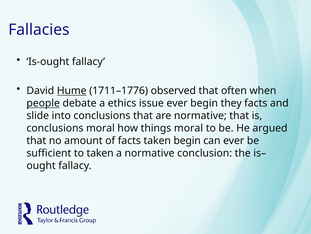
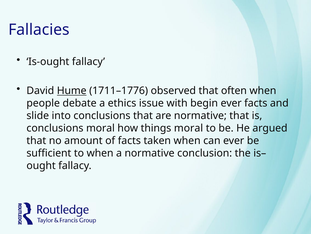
people underline: present -> none
issue ever: ever -> with
begin they: they -> ever
taken begin: begin -> when
to taken: taken -> when
